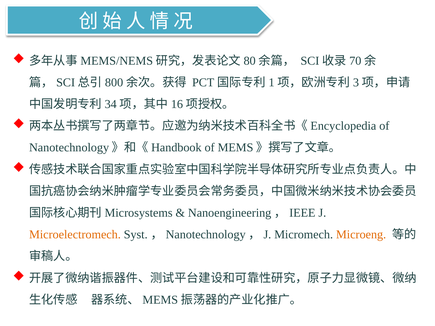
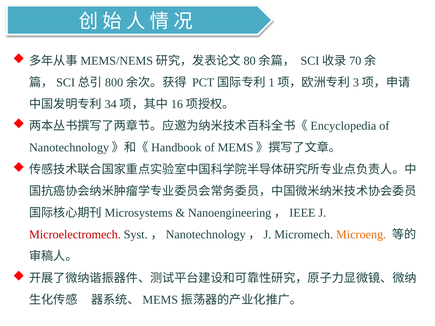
Microelectromech colour: orange -> red
